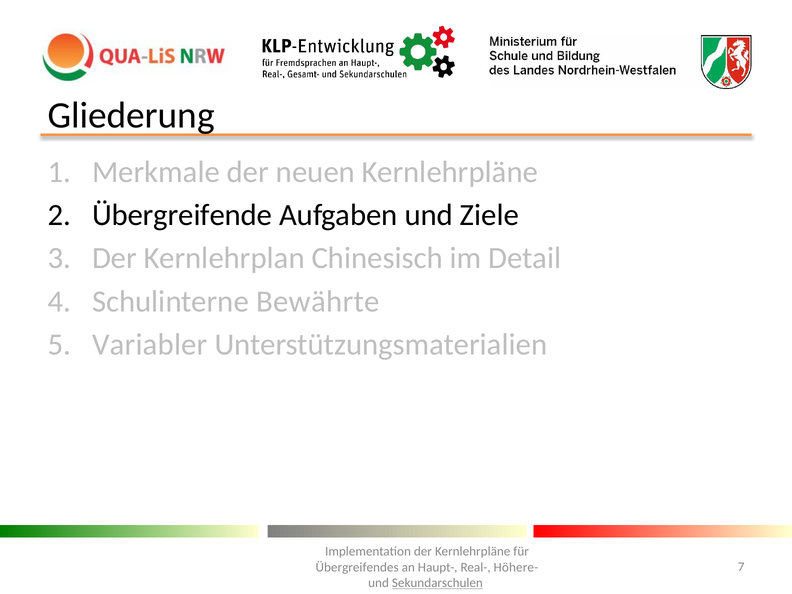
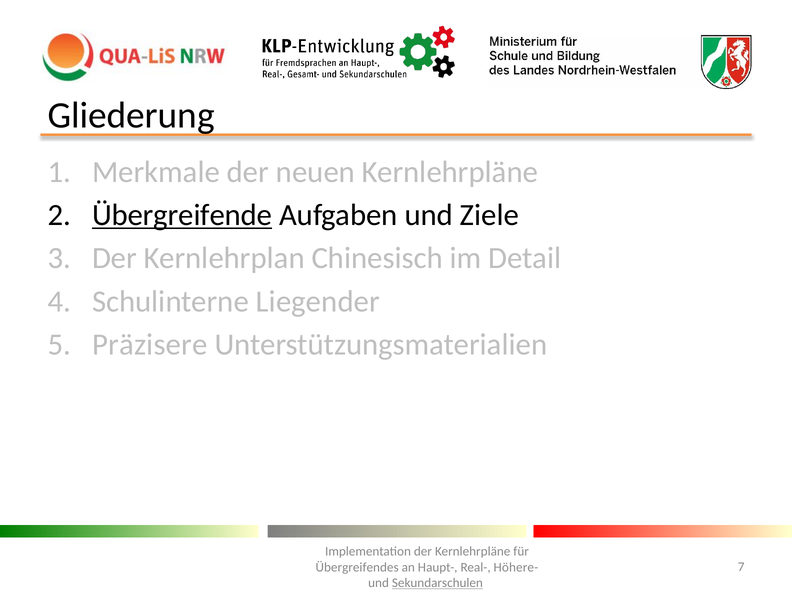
Übergreifende underline: none -> present
Bewährte: Bewährte -> Liegender
Variabler: Variabler -> Präzisere
